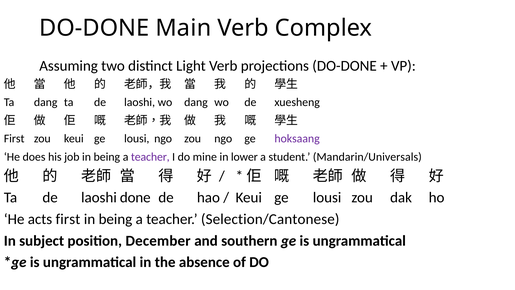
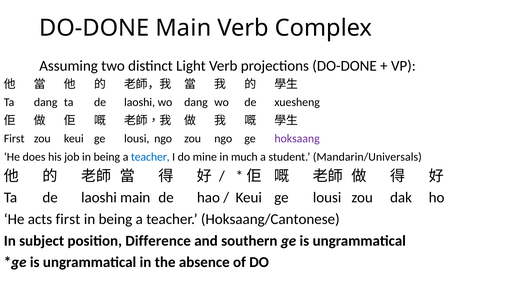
teacher at (150, 157) colour: purple -> blue
lower: lower -> much
laoshi done: done -> main
Selection/Cantonese: Selection/Cantonese -> Hoksaang/Cantonese
December: December -> Difference
